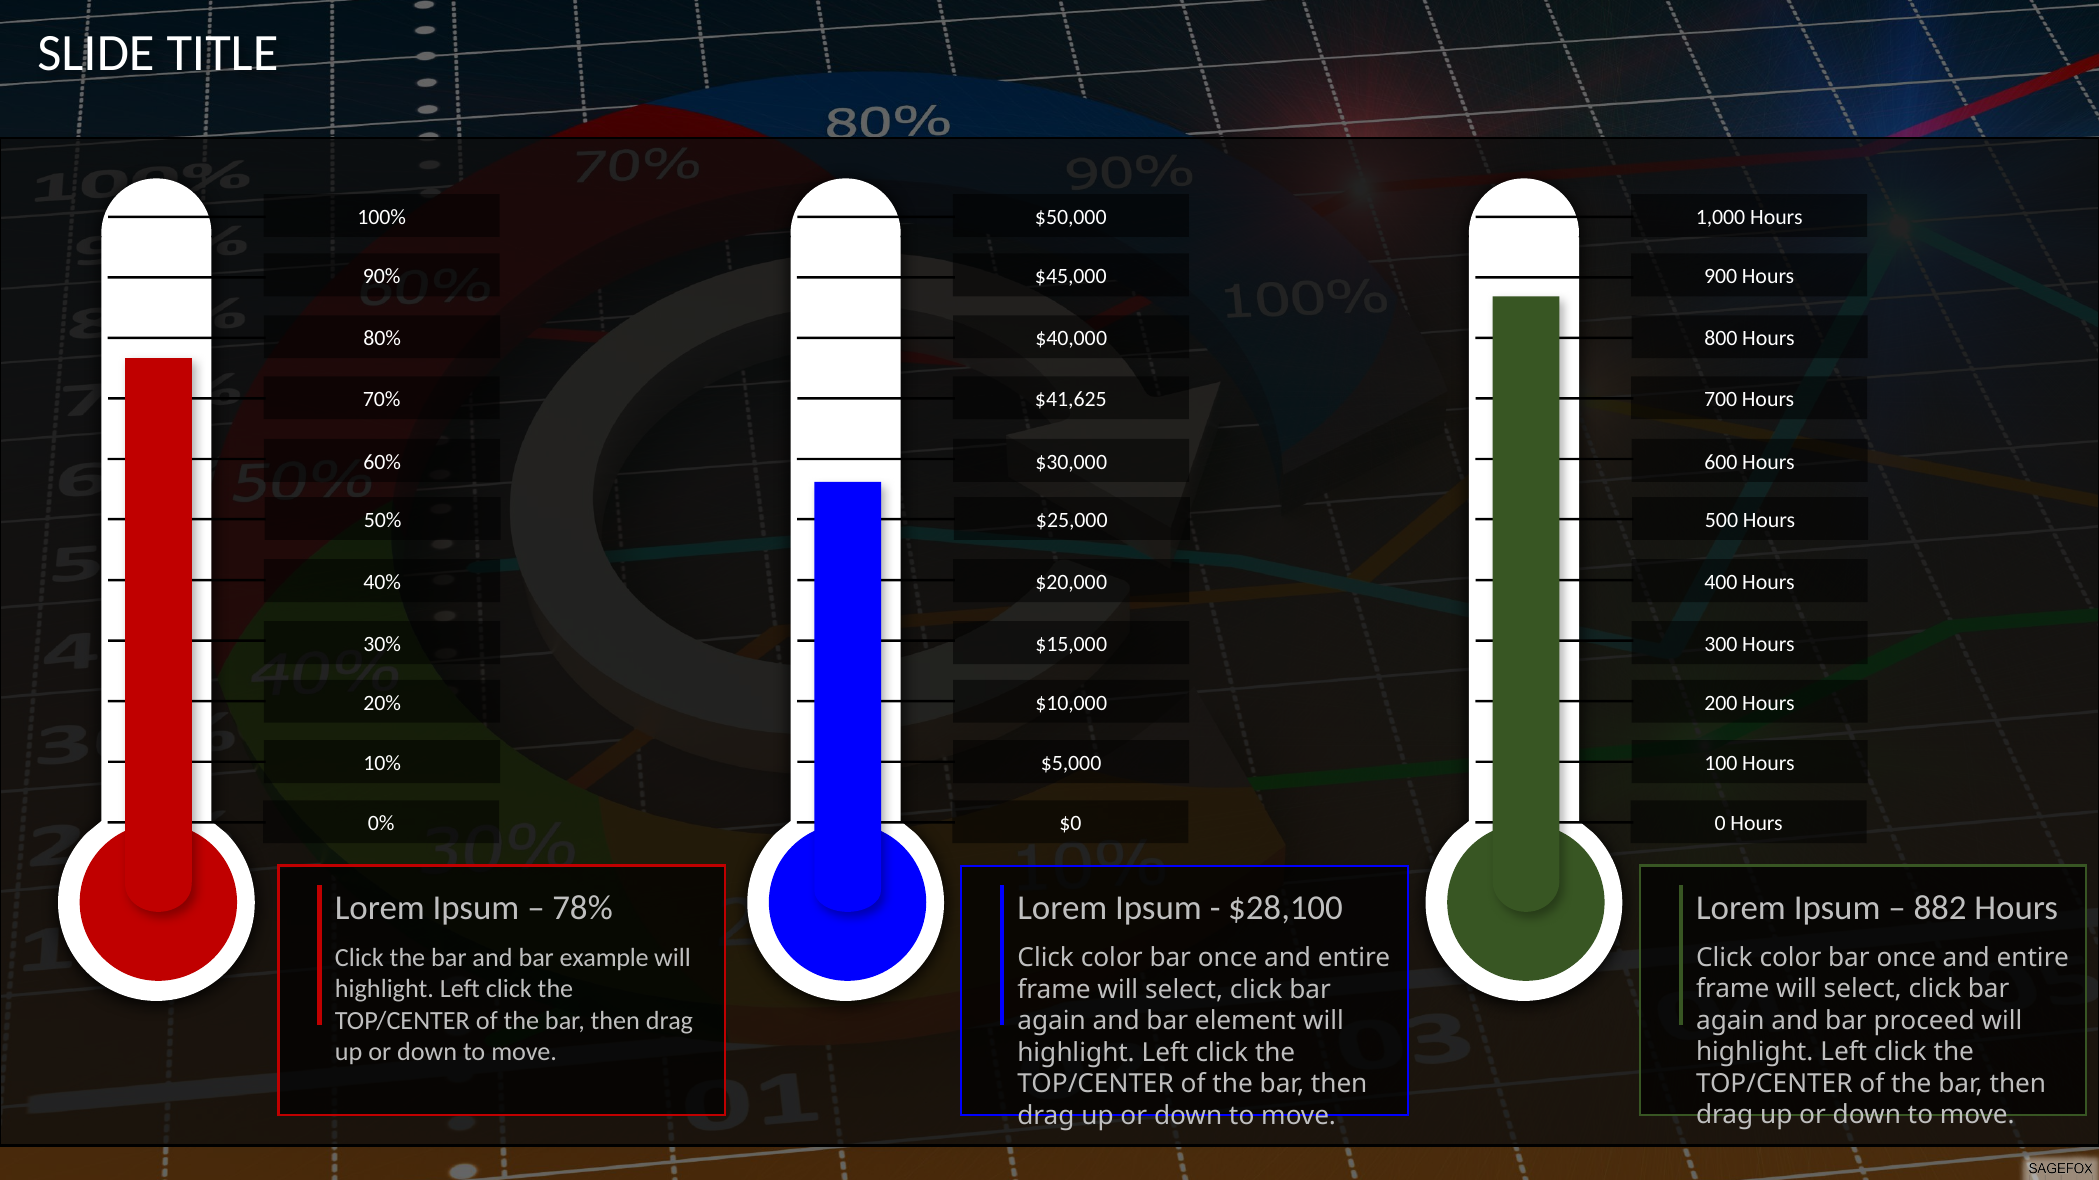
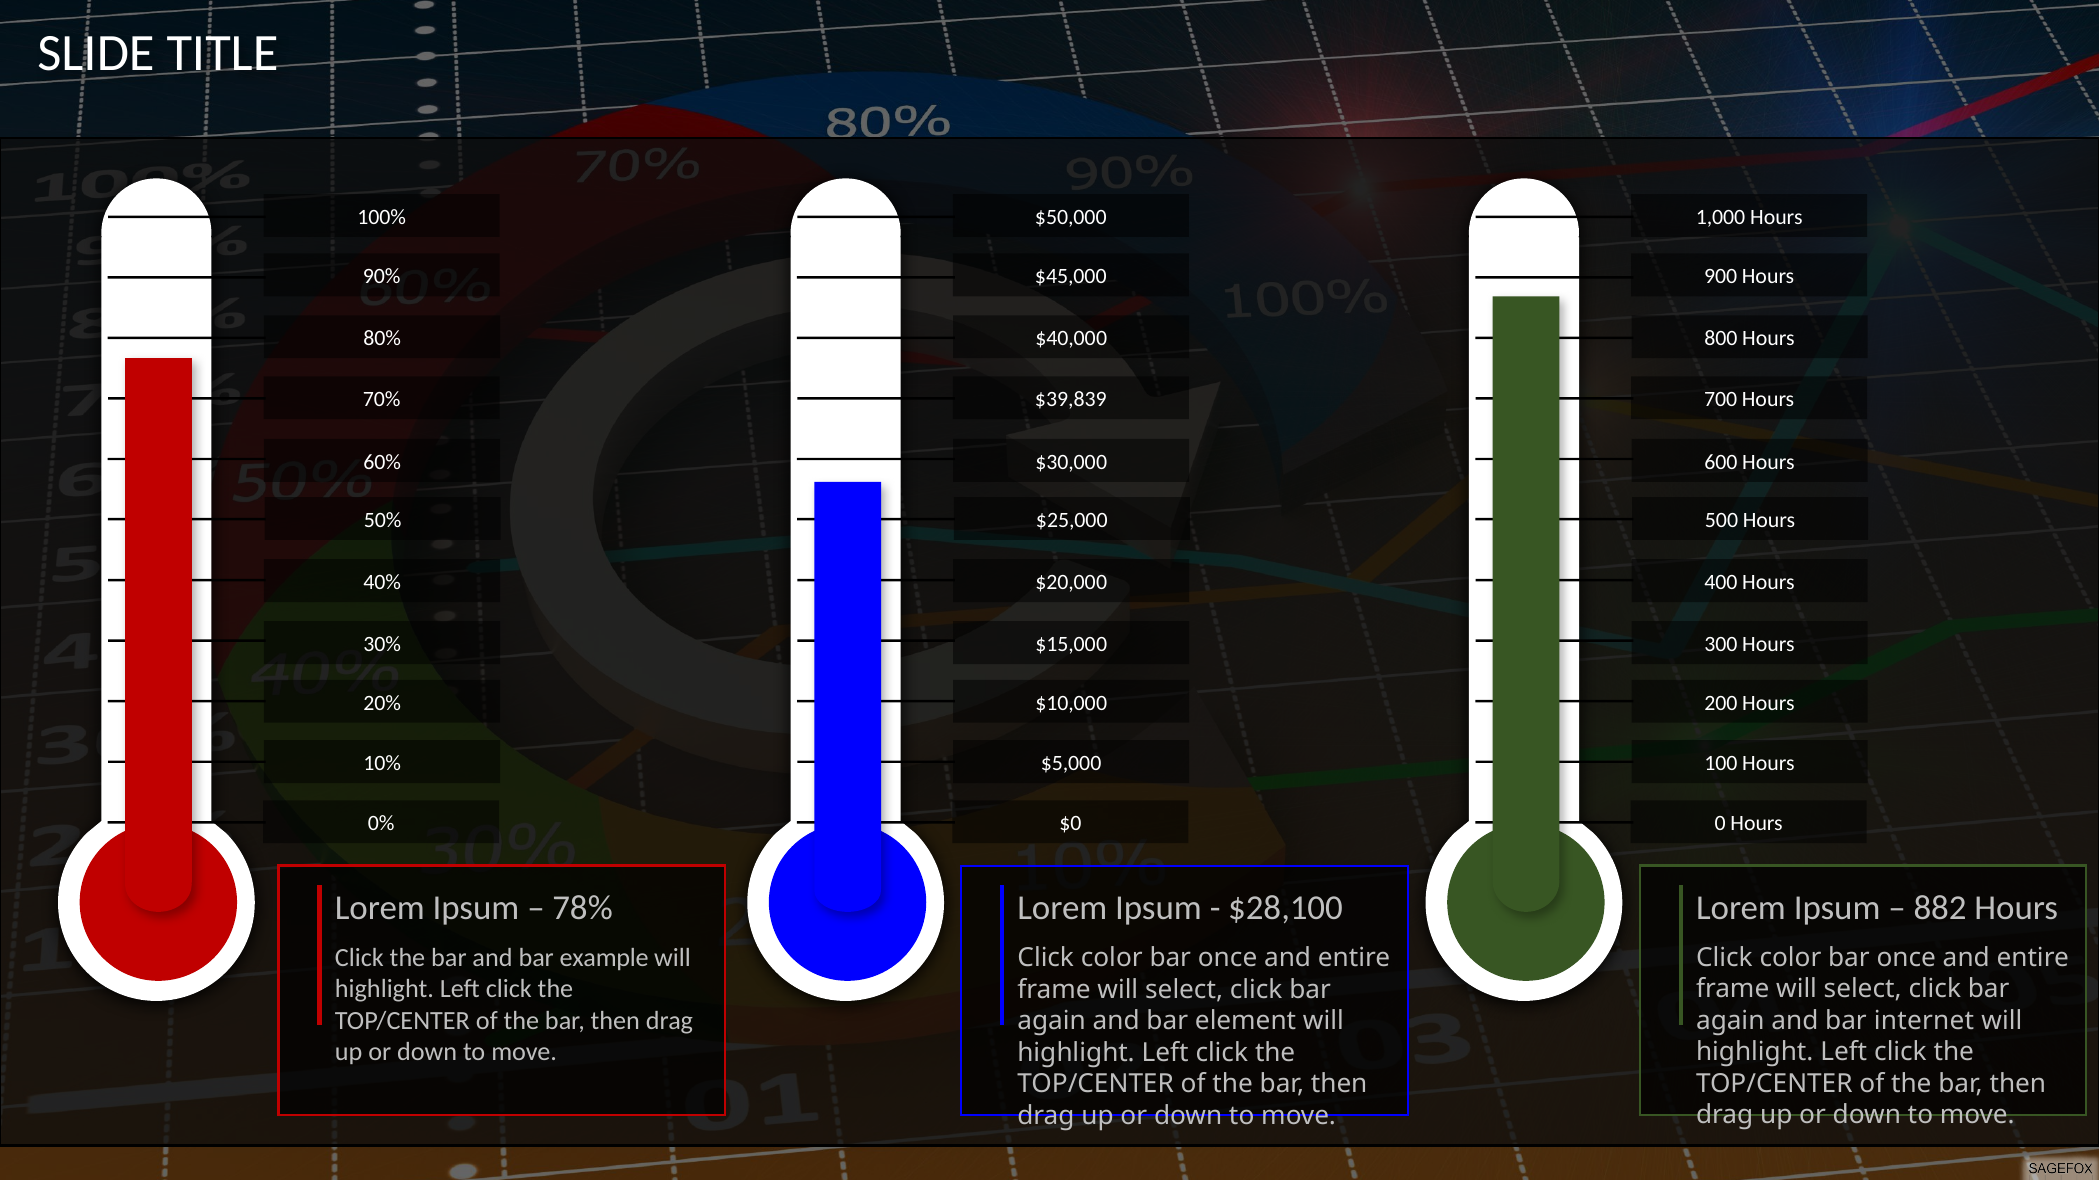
$41,625: $41,625 -> $39,839
proceed: proceed -> internet
